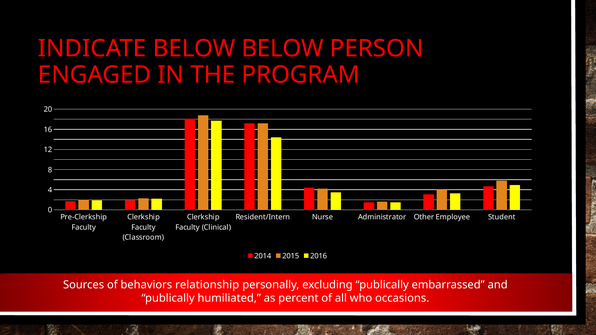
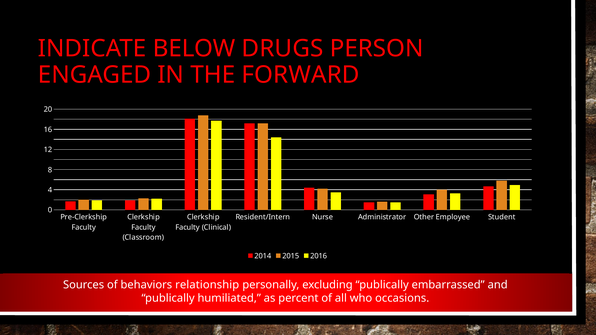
BELOW BELOW: BELOW -> DRUGS
PROGRAM: PROGRAM -> FORWARD
